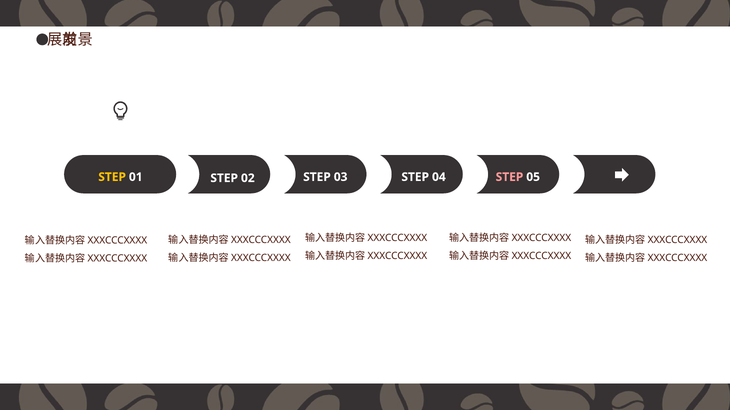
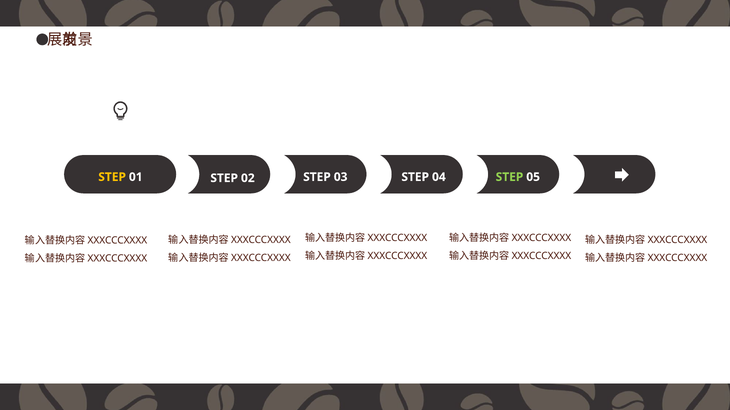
STEP at (509, 177) colour: pink -> light green
